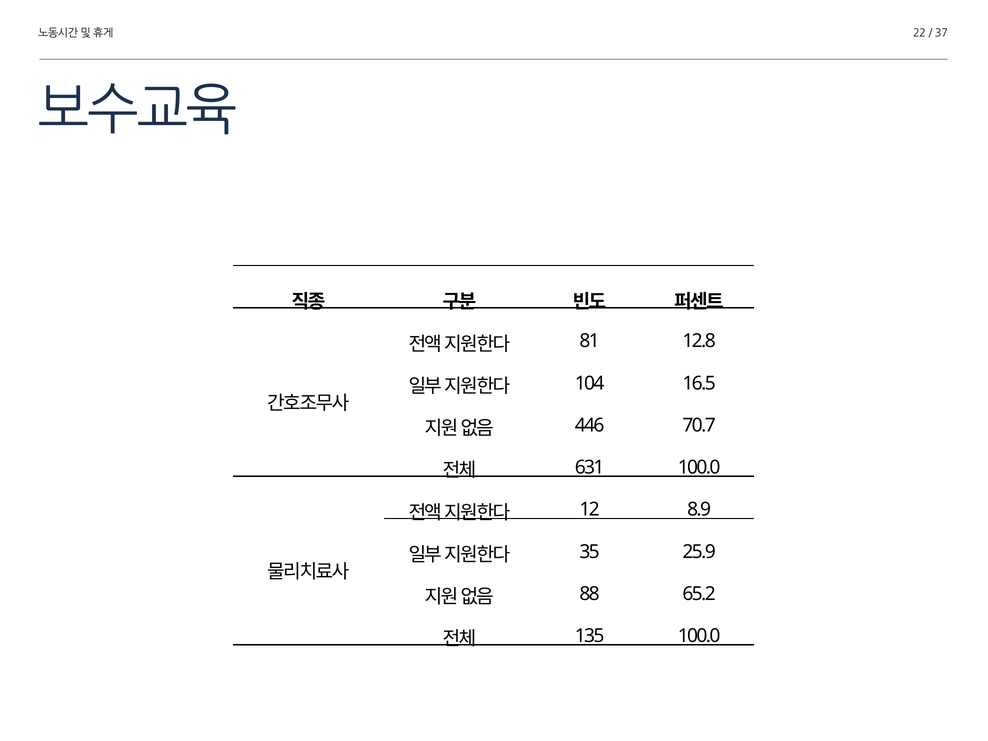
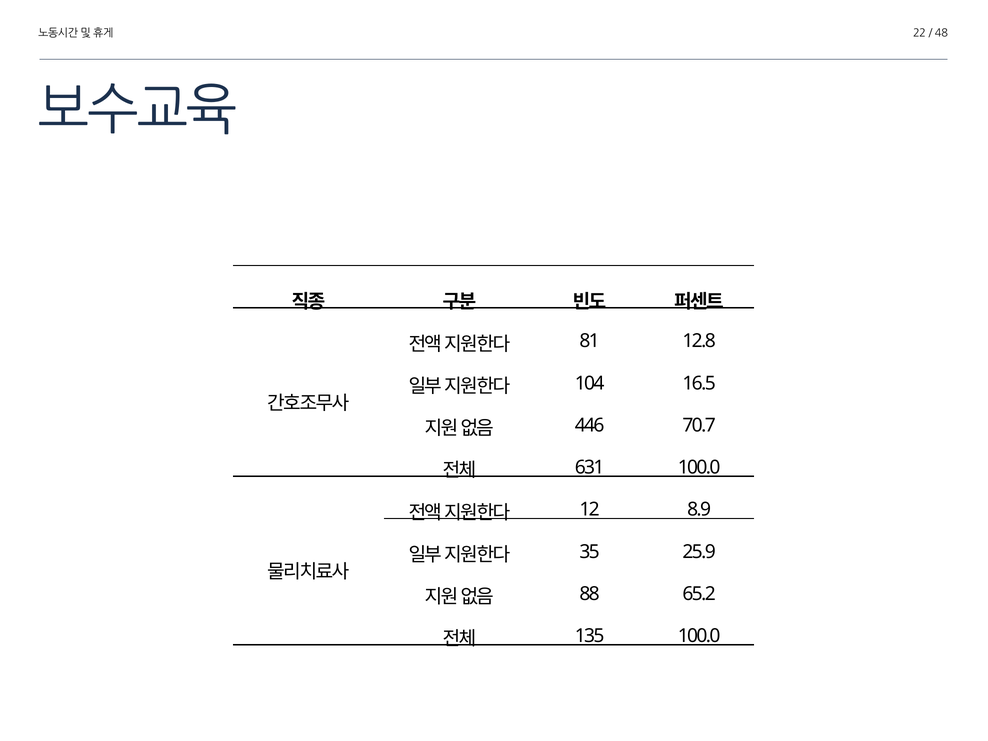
37: 37 -> 48
